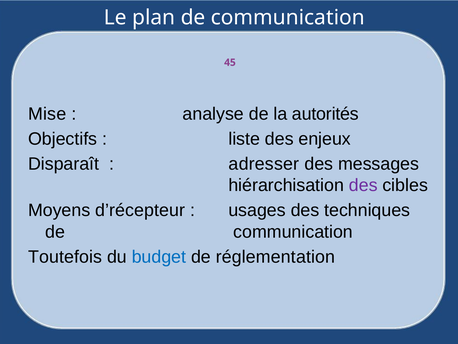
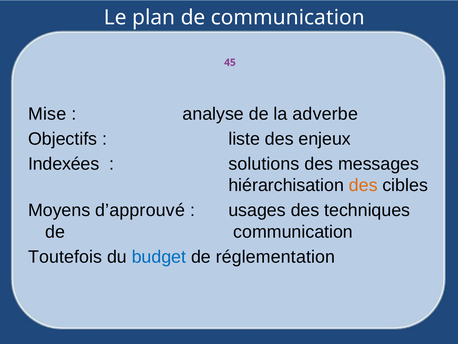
autorités: autorités -> adverbe
Disparaît: Disparaît -> Indexées
adresser: adresser -> solutions
des at (363, 185) colour: purple -> orange
d’récepteur: d’récepteur -> d’approuvé
